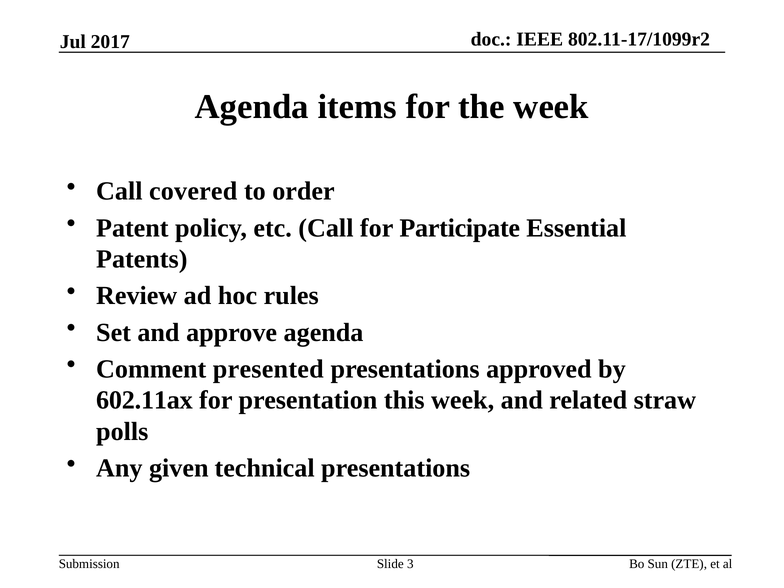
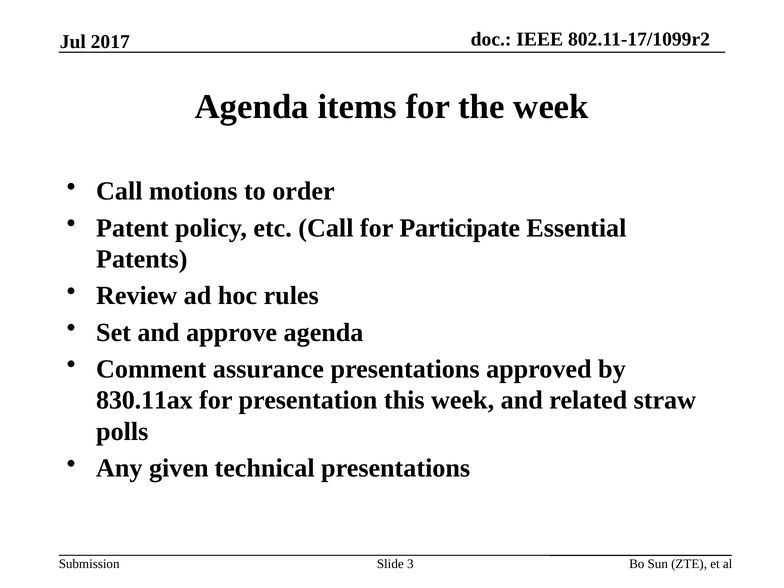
covered: covered -> motions
presented: presented -> assurance
602.11ax: 602.11ax -> 830.11ax
